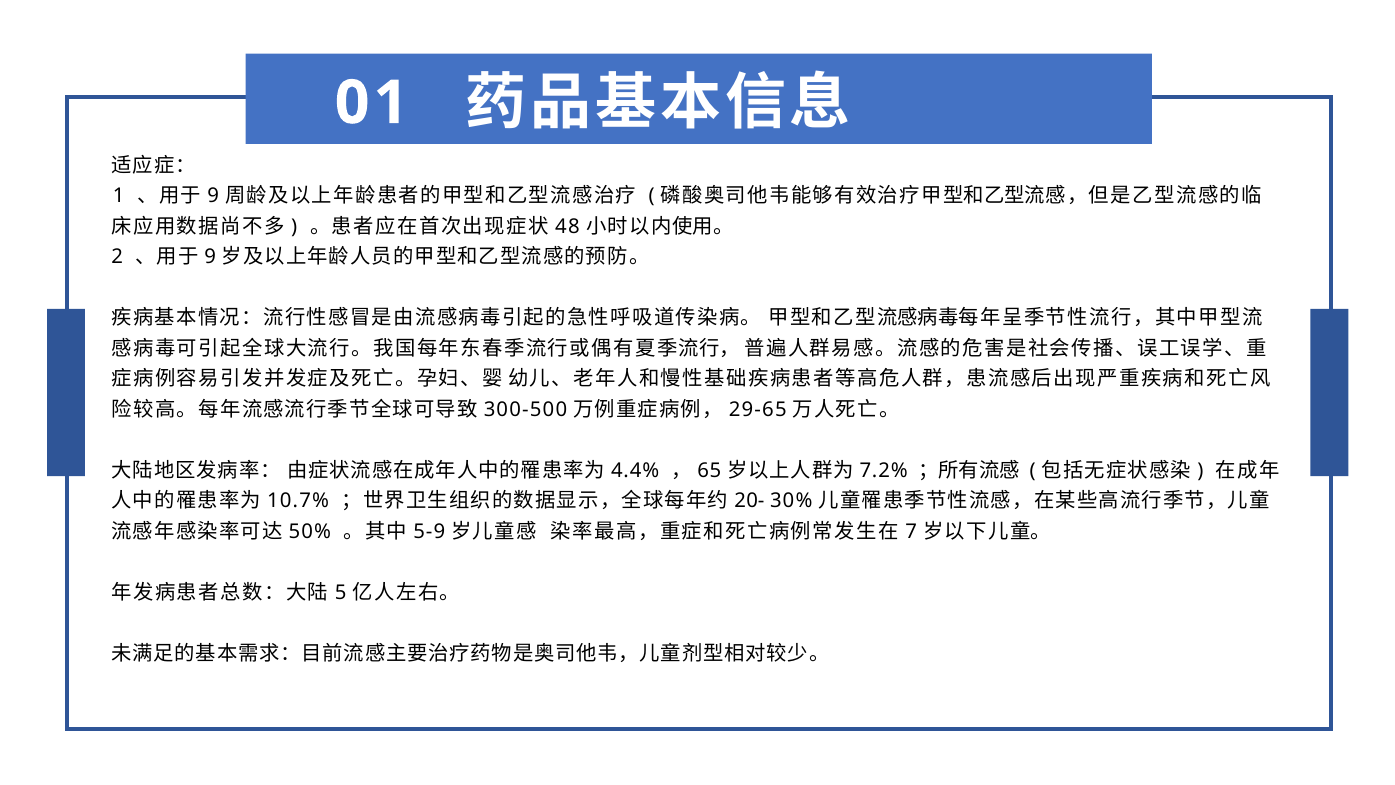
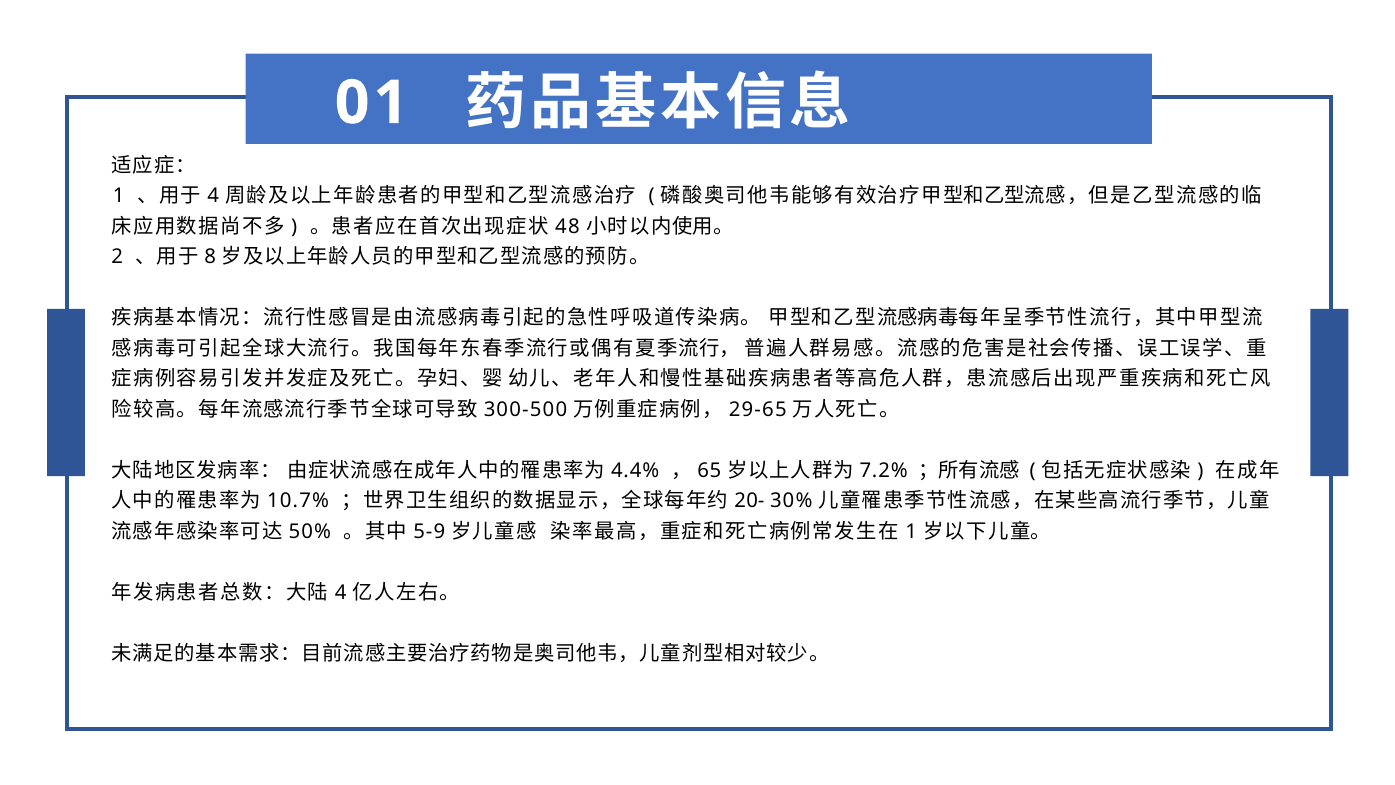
9 at (213, 196): 9 -> 4
9 at (210, 257): 9 -> 8
7 at (911, 532): 7 -> 1
5 at (341, 593): 5 -> 4
